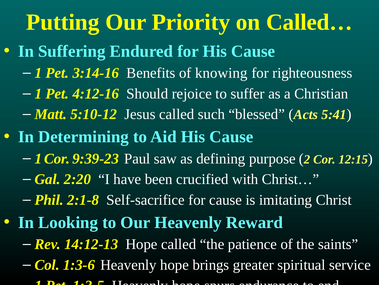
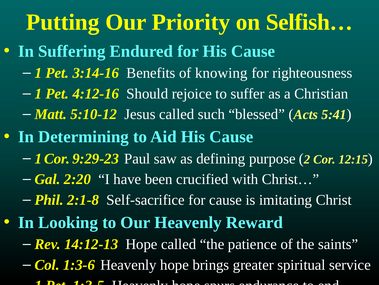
Called…: Called… -> Selfish…
9:39-23: 9:39-23 -> 9:29-23
